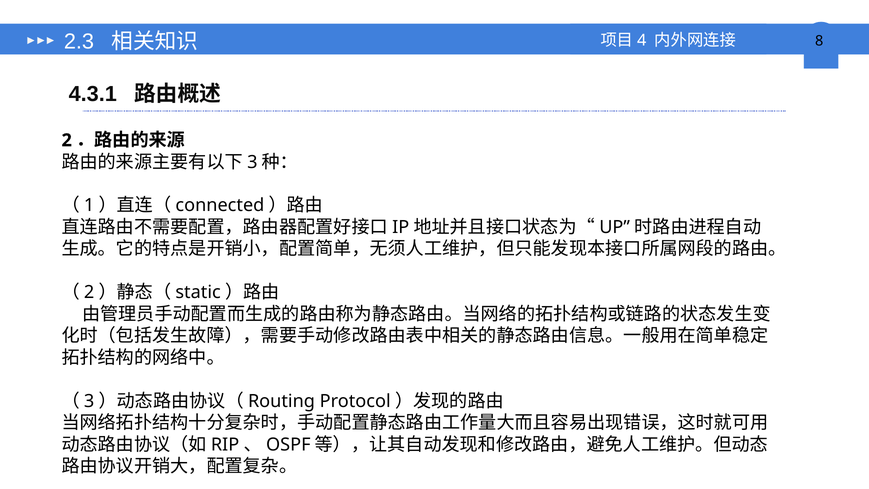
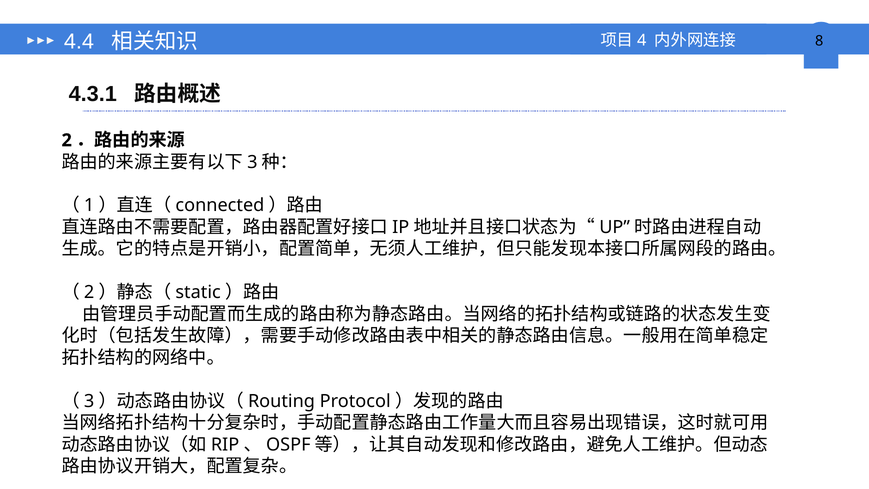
2.3: 2.3 -> 4.4
